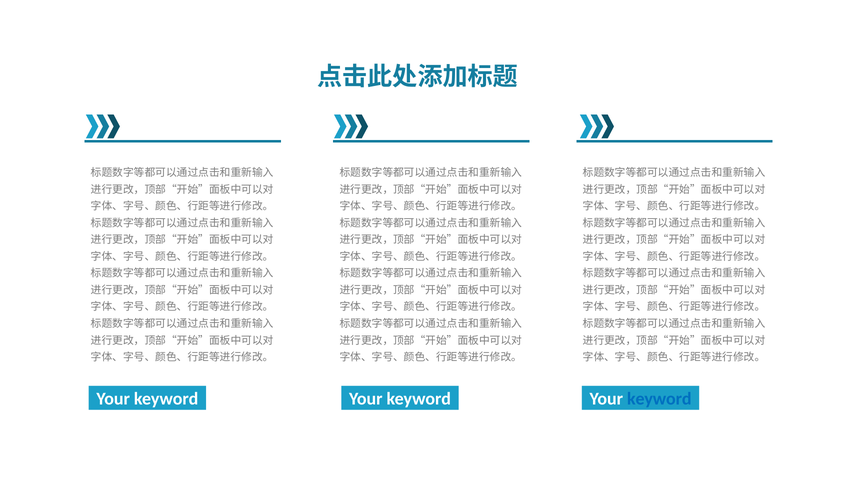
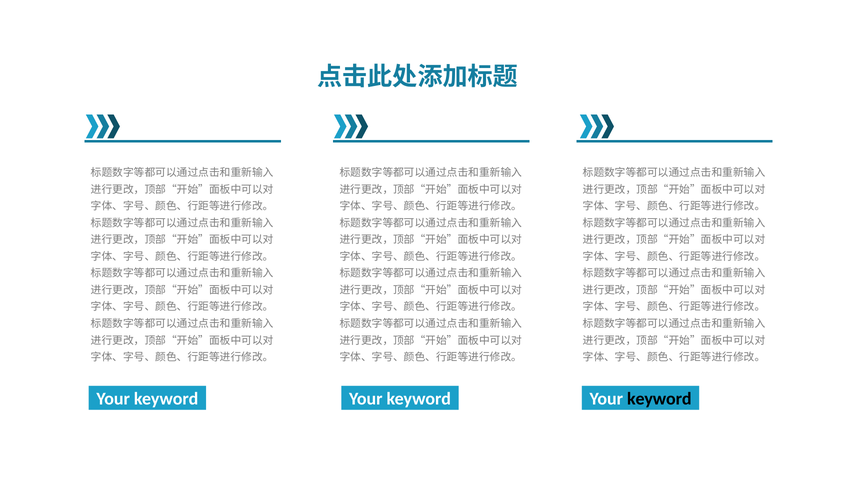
keyword at (659, 399) colour: blue -> black
